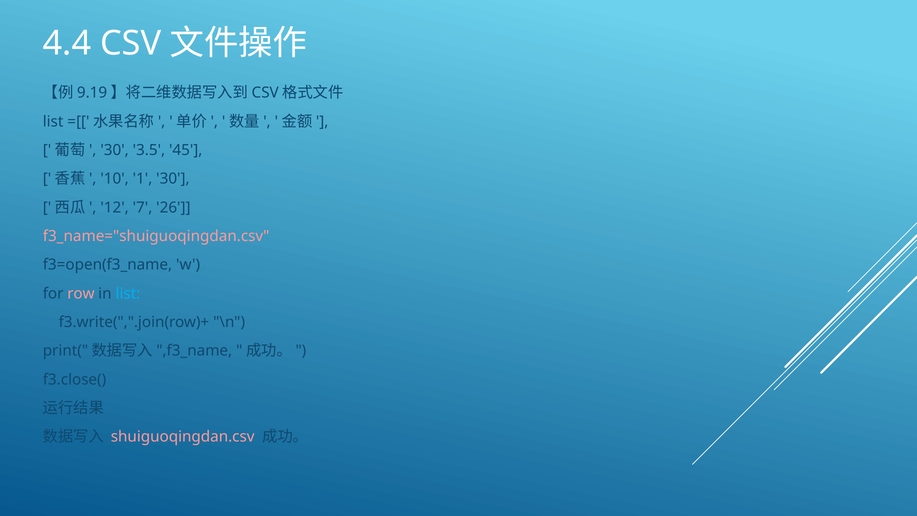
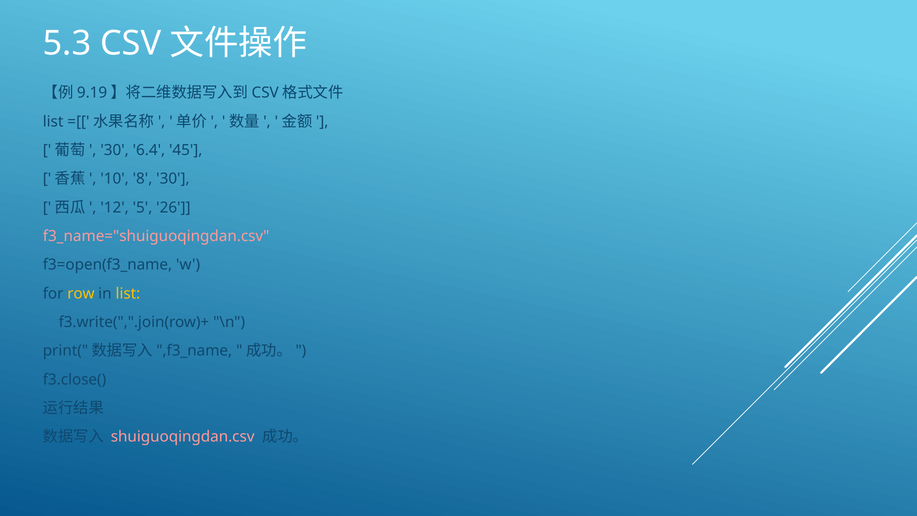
4.4: 4.4 -> 5.3
3.5: 3.5 -> 6.4
1: 1 -> 8
7: 7 -> 5
row colour: pink -> yellow
list at (128, 293) colour: light blue -> yellow
